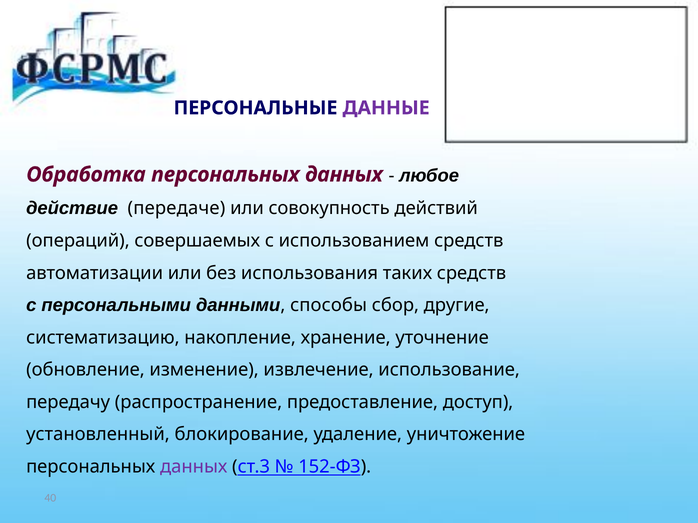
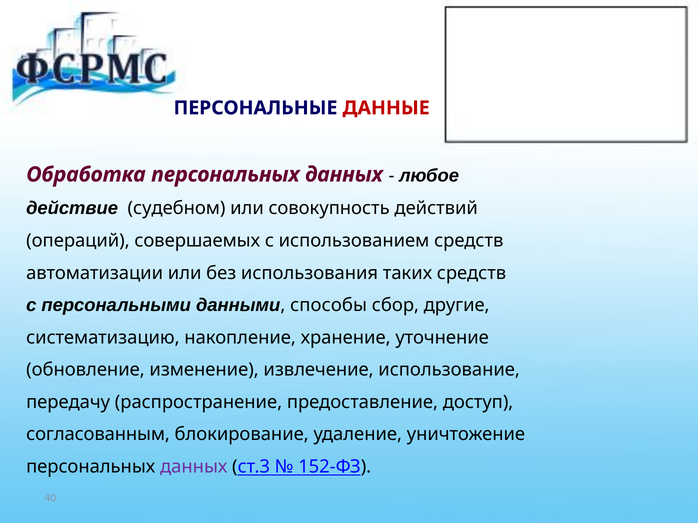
ДАННЫЕ colour: purple -> red
передаче: передаче -> судебном
установленный: установленный -> согласованным
